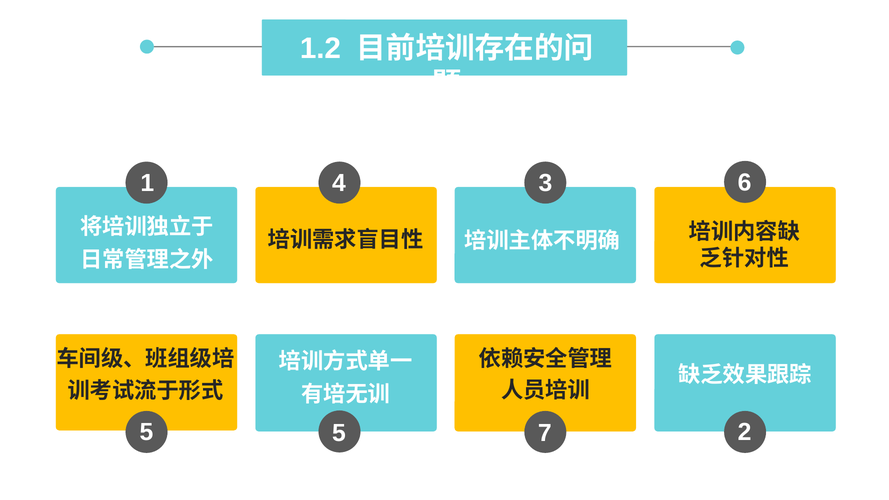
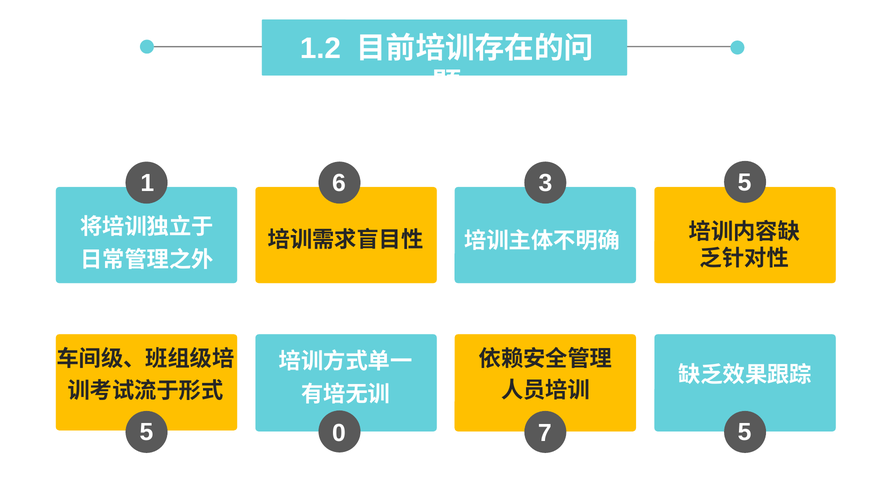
4: 4 -> 6
3 6: 6 -> 5
5 5: 5 -> 0
7 2: 2 -> 5
